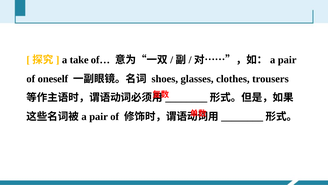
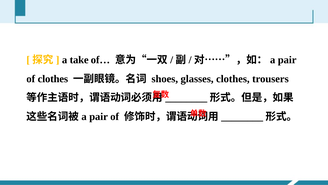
of oneself: oneself -> clothes
